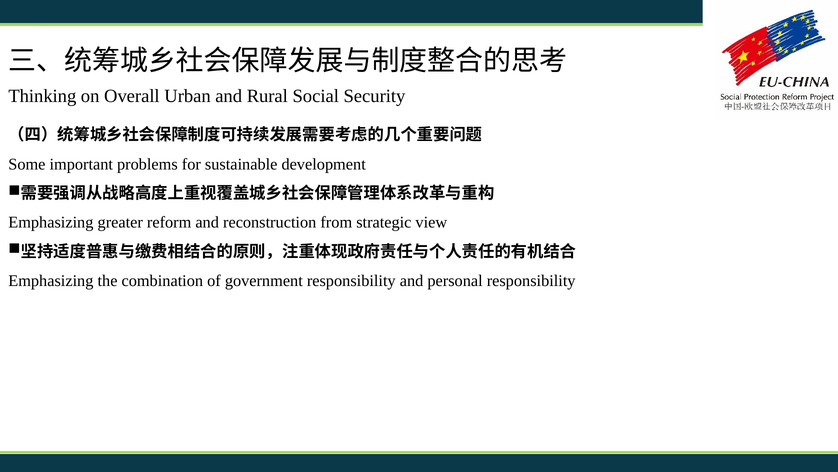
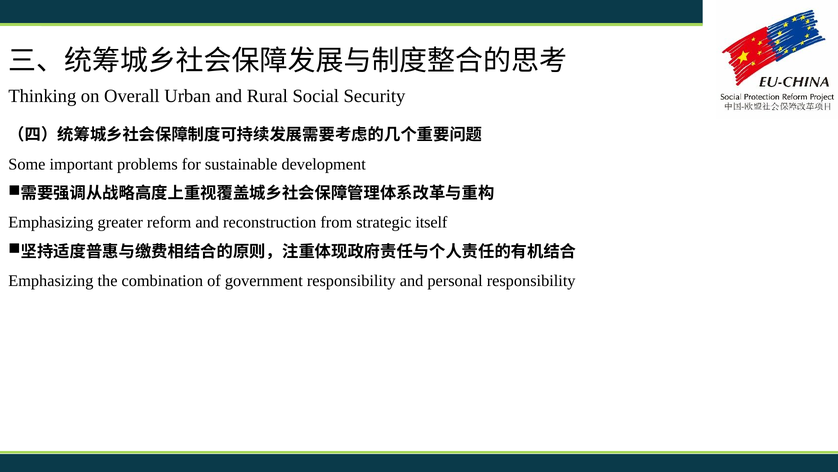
view: view -> itself
